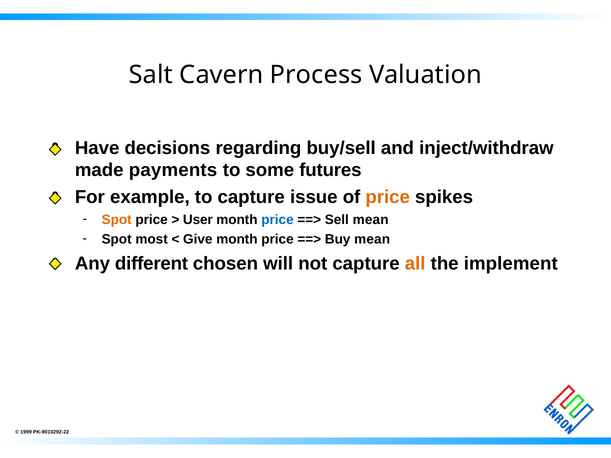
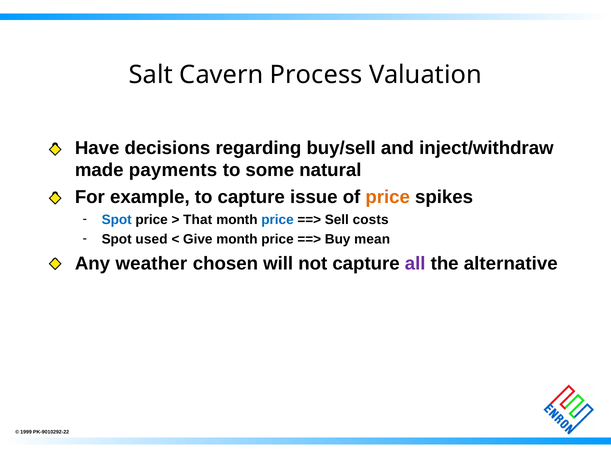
futures: futures -> natural
Spot at (117, 220) colour: orange -> blue
User: User -> That
Sell mean: mean -> costs
most: most -> used
different: different -> weather
all colour: orange -> purple
implement: implement -> alternative
